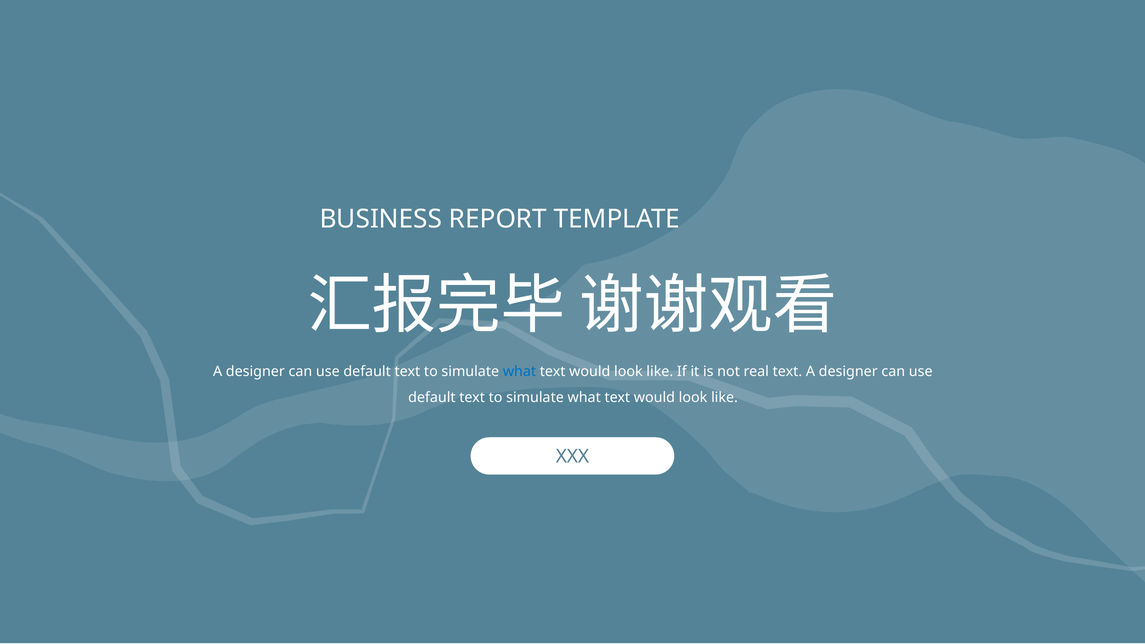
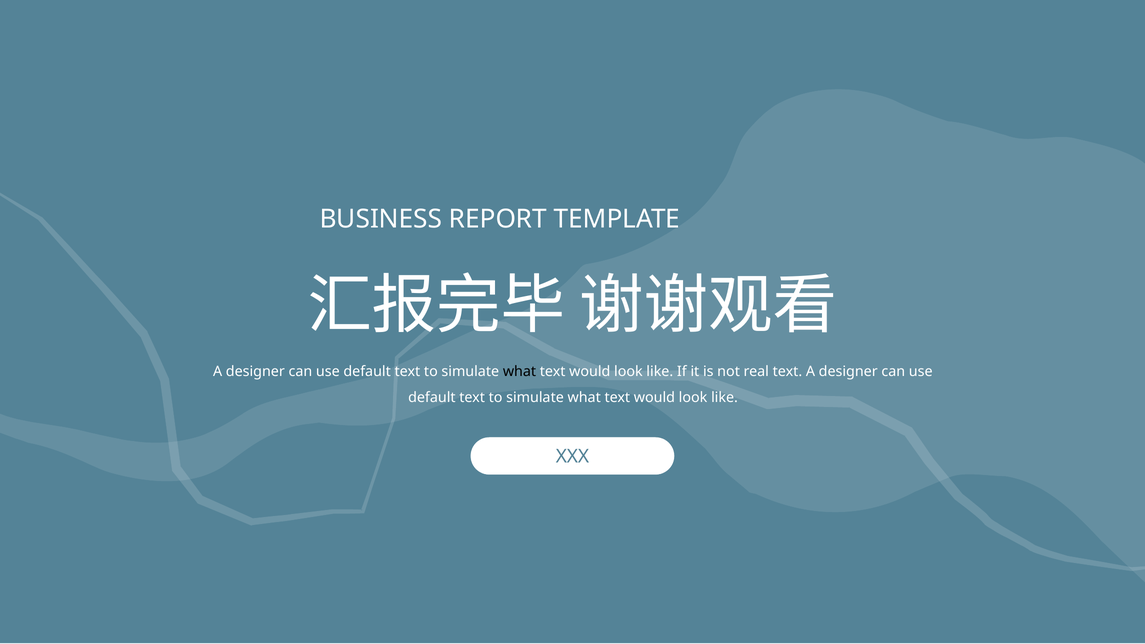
what at (519, 372) colour: blue -> black
